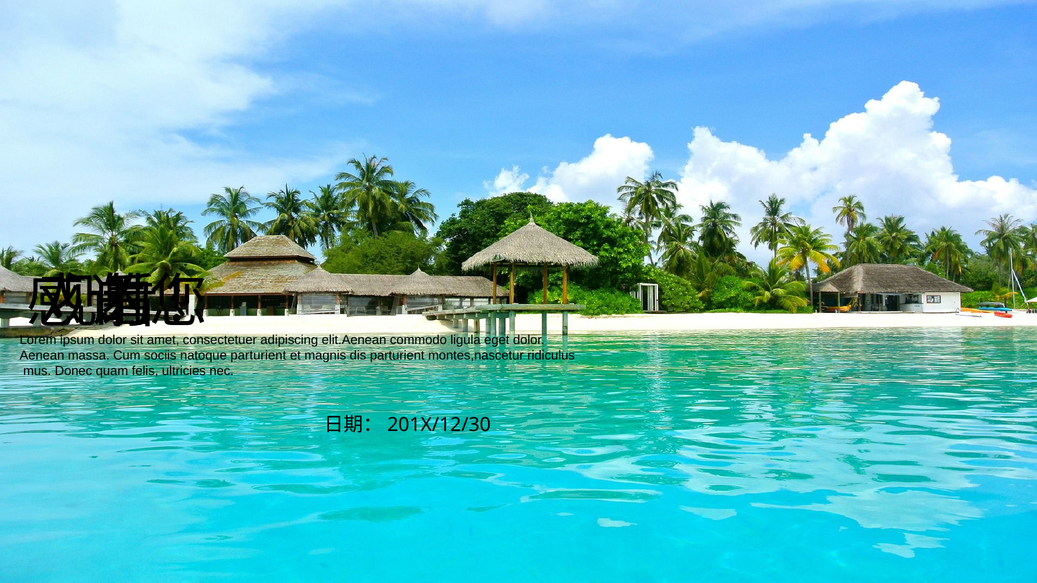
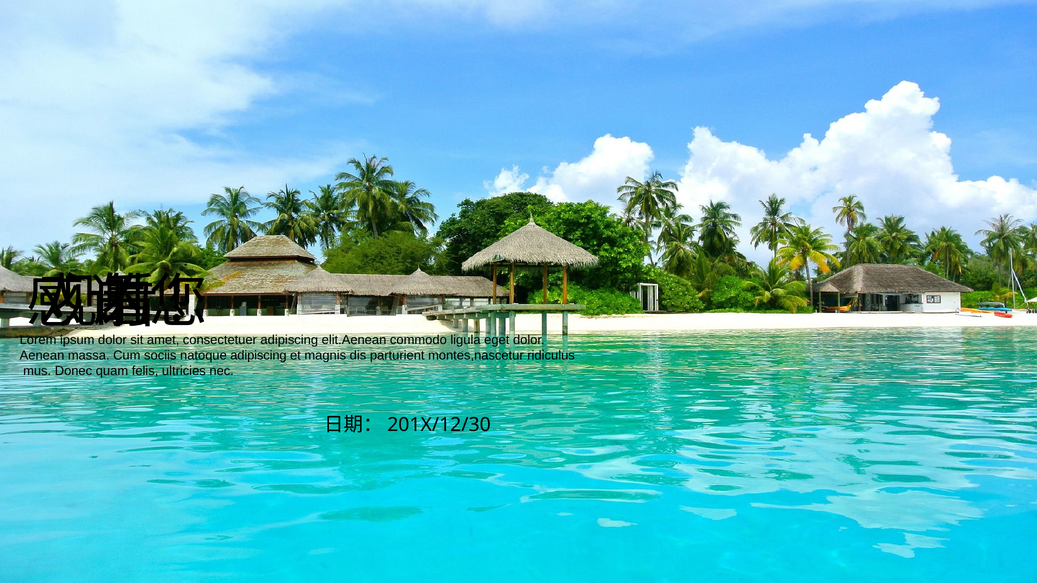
natoque parturient: parturient -> adipiscing
